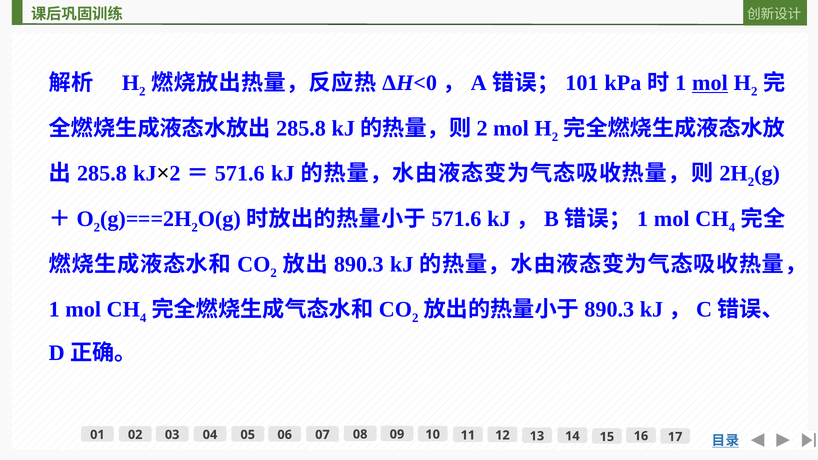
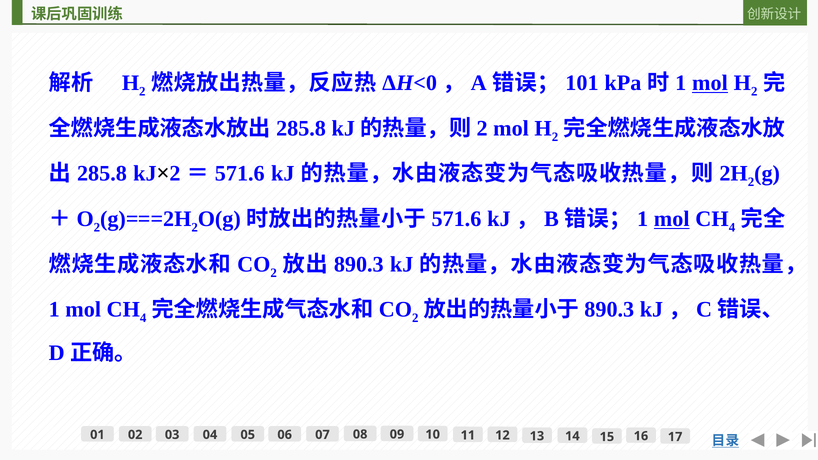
mol at (672, 219) underline: none -> present
